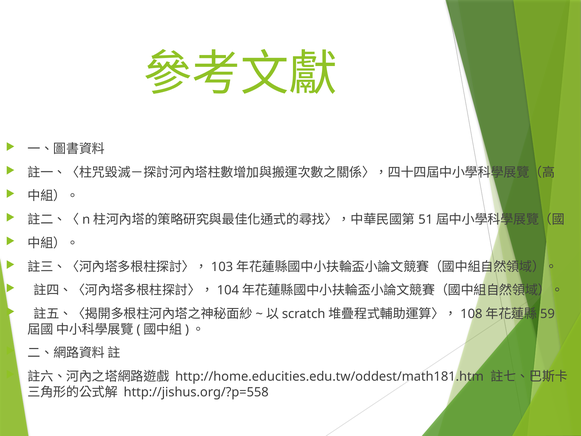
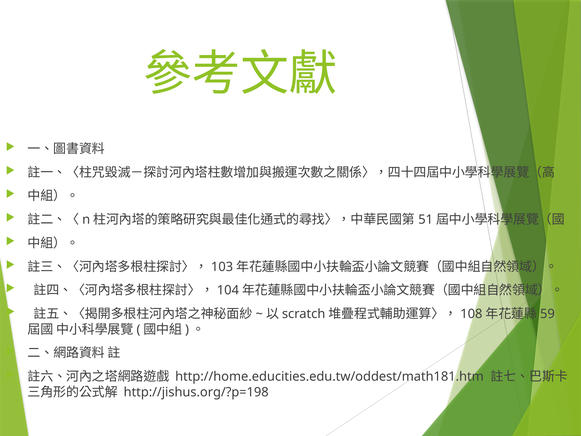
http://jishus.org/?p=558: http://jishus.org/?p=558 -> http://jishus.org/?p=198
